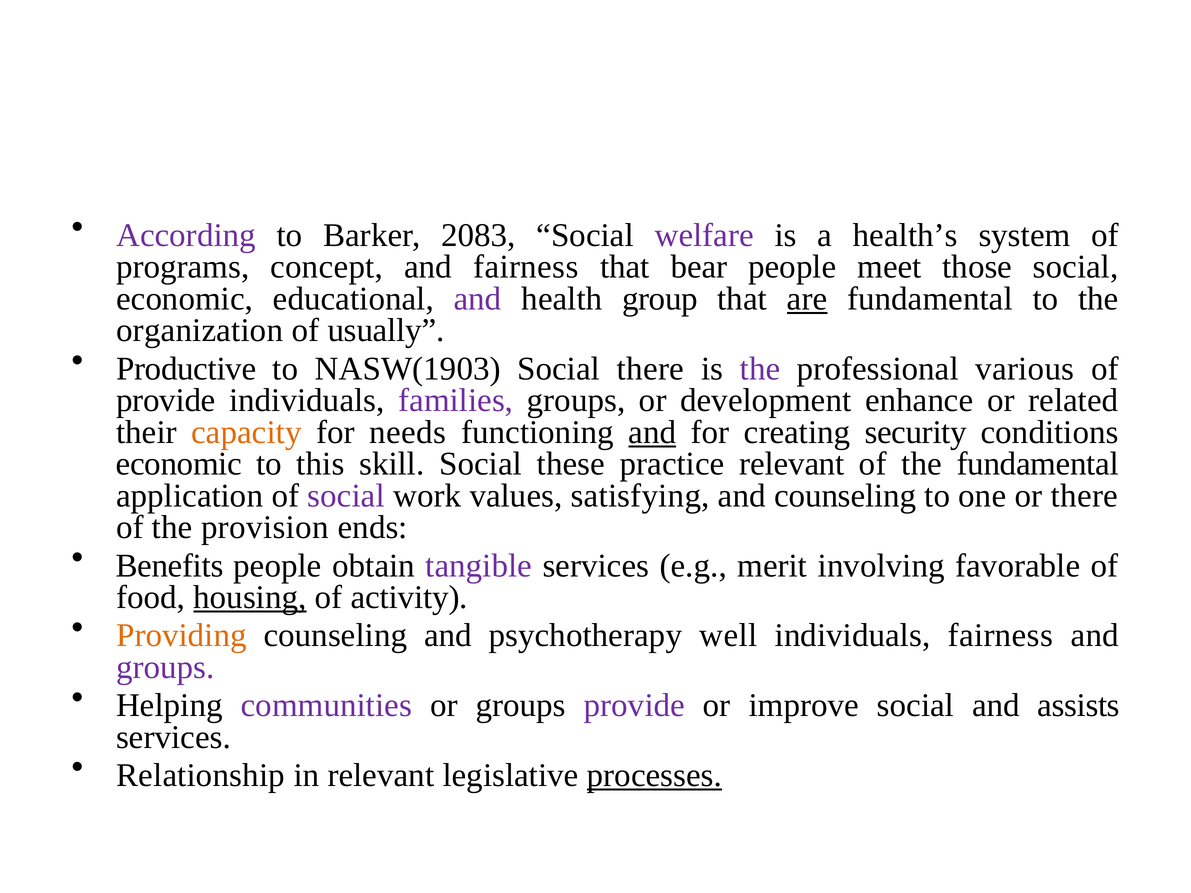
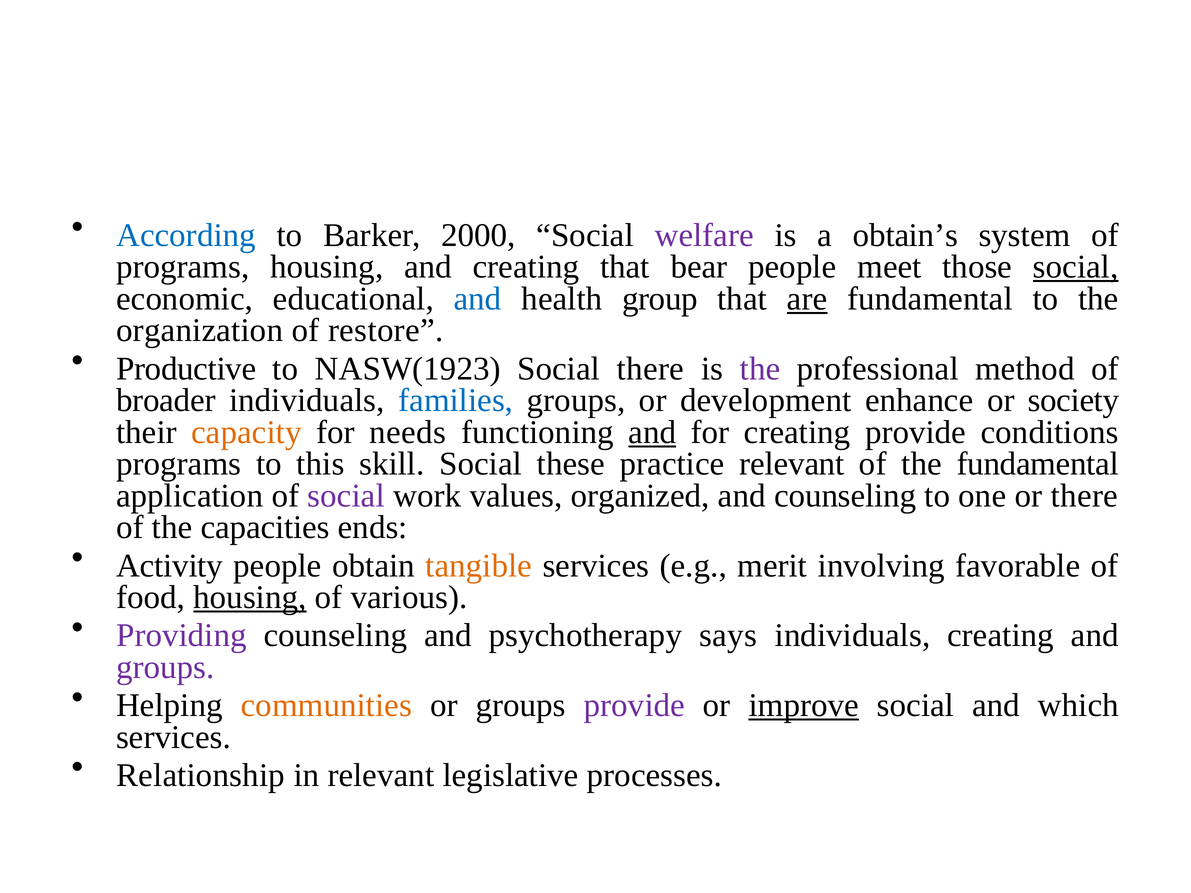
According colour: purple -> blue
2083: 2083 -> 2000
health’s: health’s -> obtain’s
programs concept: concept -> housing
and fairness: fairness -> creating
social at (1076, 267) underline: none -> present
and at (478, 299) colour: purple -> blue
usually: usually -> restore
NASW(1903: NASW(1903 -> NASW(1923
various: various -> method
provide at (166, 401): provide -> broader
families colour: purple -> blue
related: related -> society
creating security: security -> provide
economic at (179, 464): economic -> programs
satisfying: satisfying -> organized
provision: provision -> capacities
Benefits: Benefits -> Activity
tangible colour: purple -> orange
activity: activity -> various
Providing colour: orange -> purple
well: well -> says
individuals fairness: fairness -> creating
communities colour: purple -> orange
improve underline: none -> present
assists: assists -> which
processes underline: present -> none
